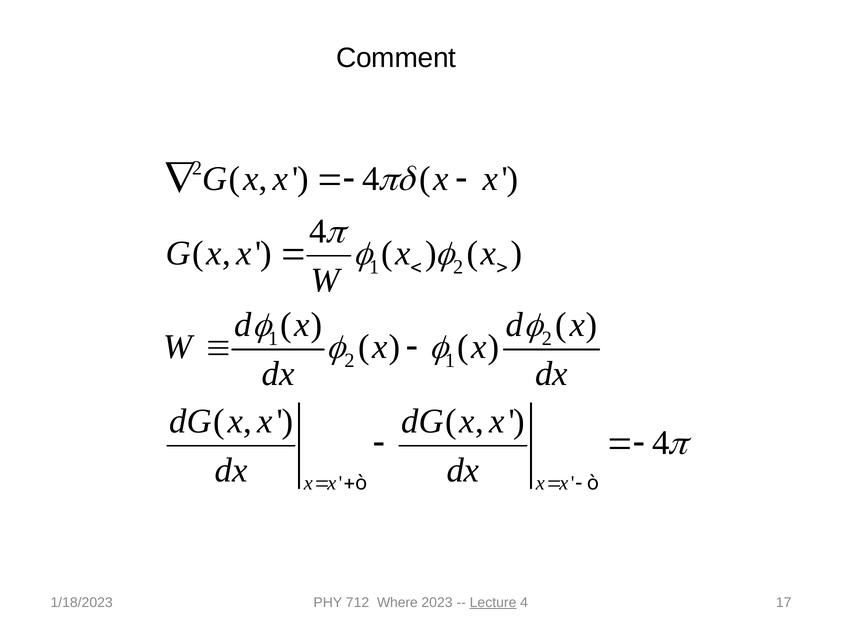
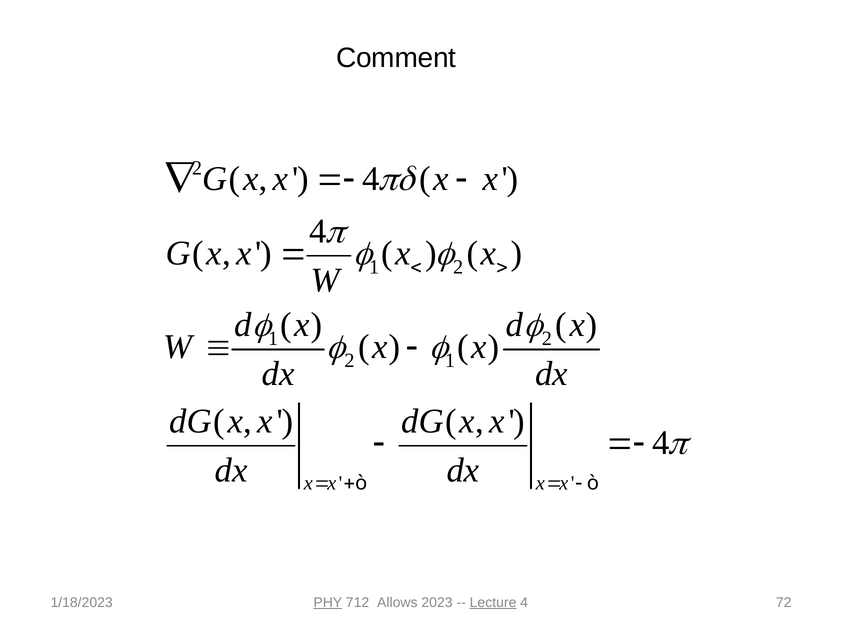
PHY underline: none -> present
Where: Where -> Allows
17: 17 -> 72
